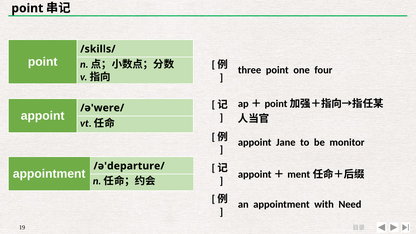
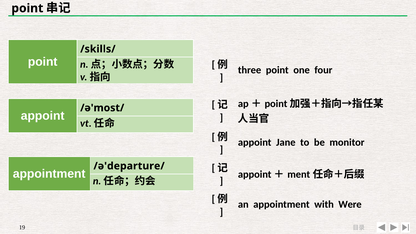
/ə'were/: /ə'were/ -> /ə'most/
Need: Need -> Were
